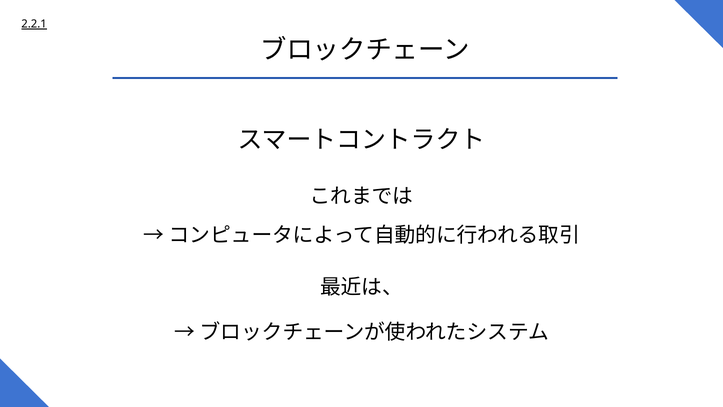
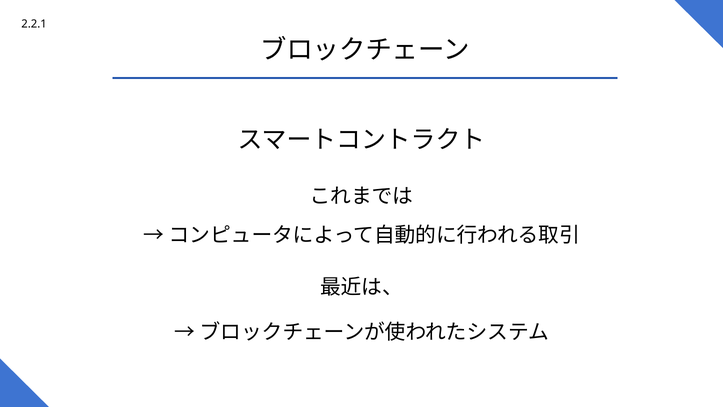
2.2.1 underline: present -> none
